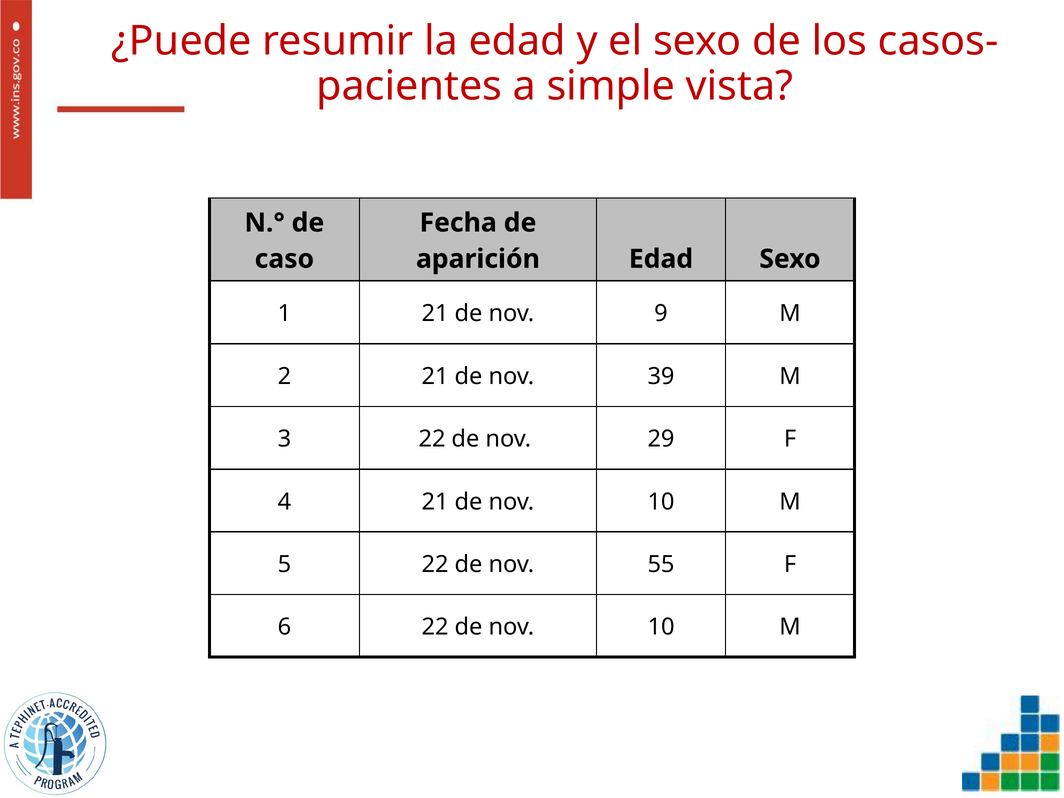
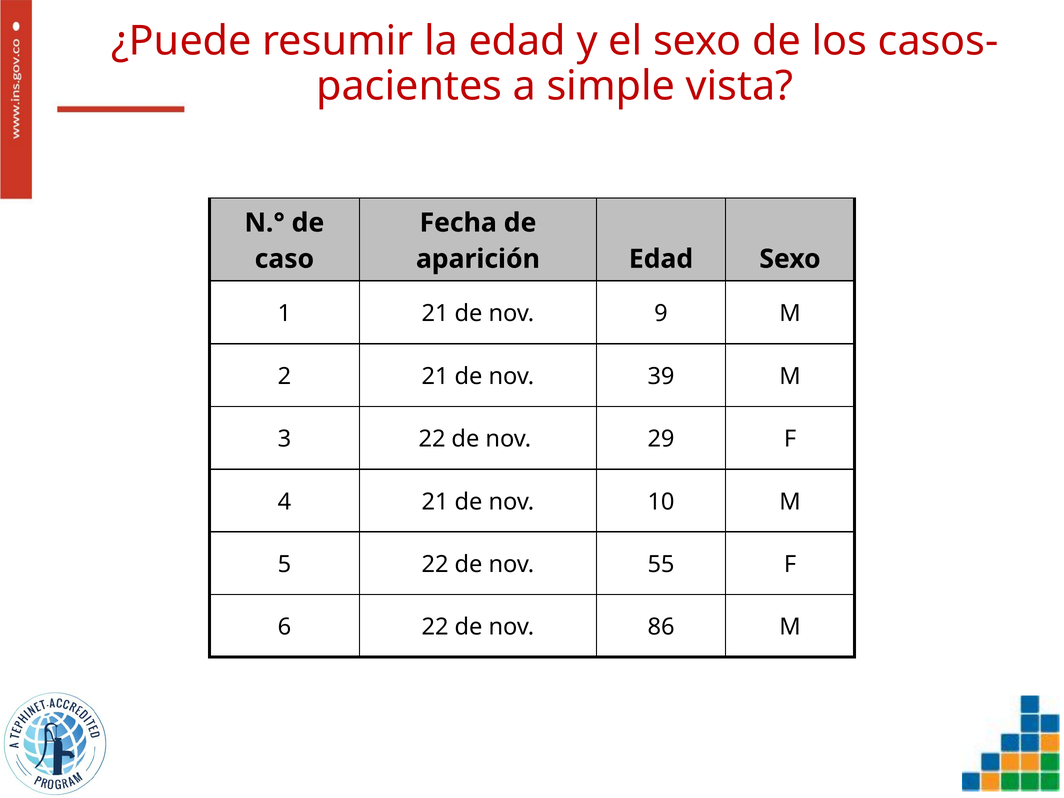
22 de nov 10: 10 -> 86
